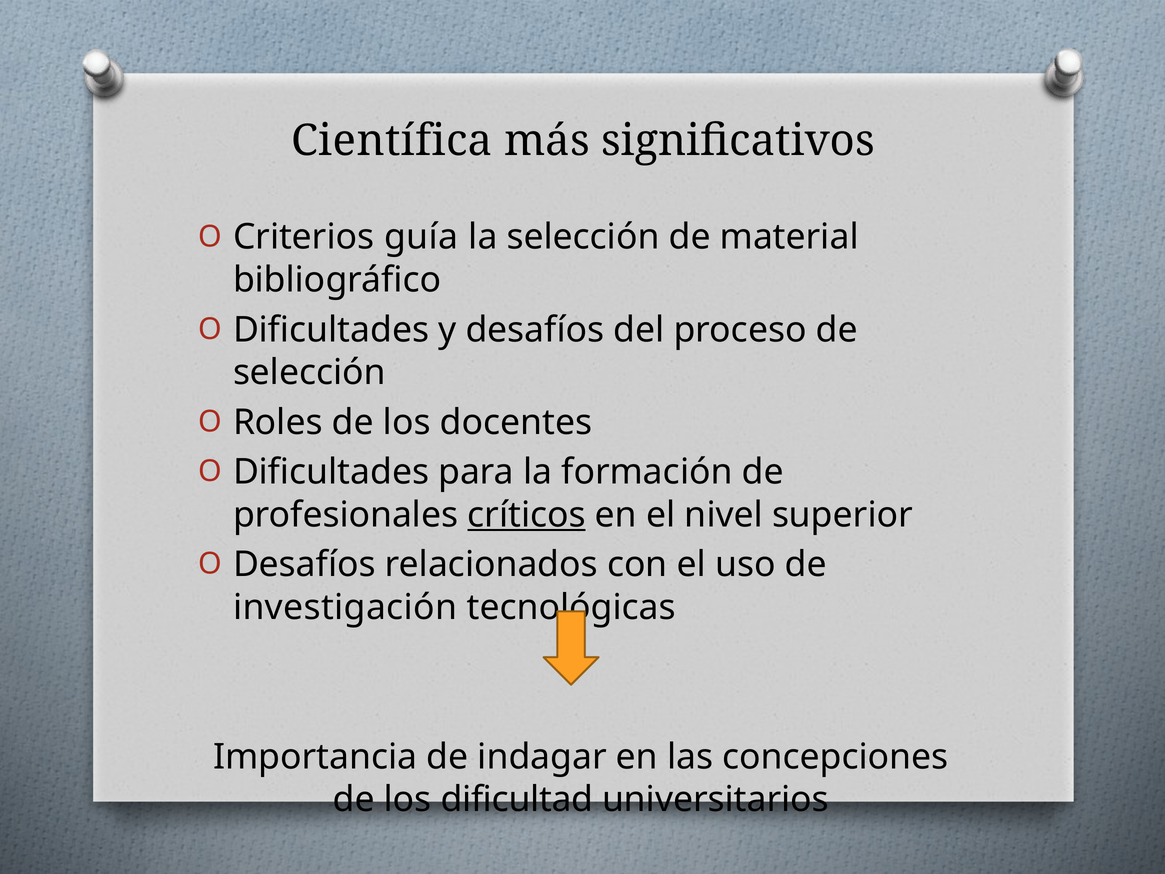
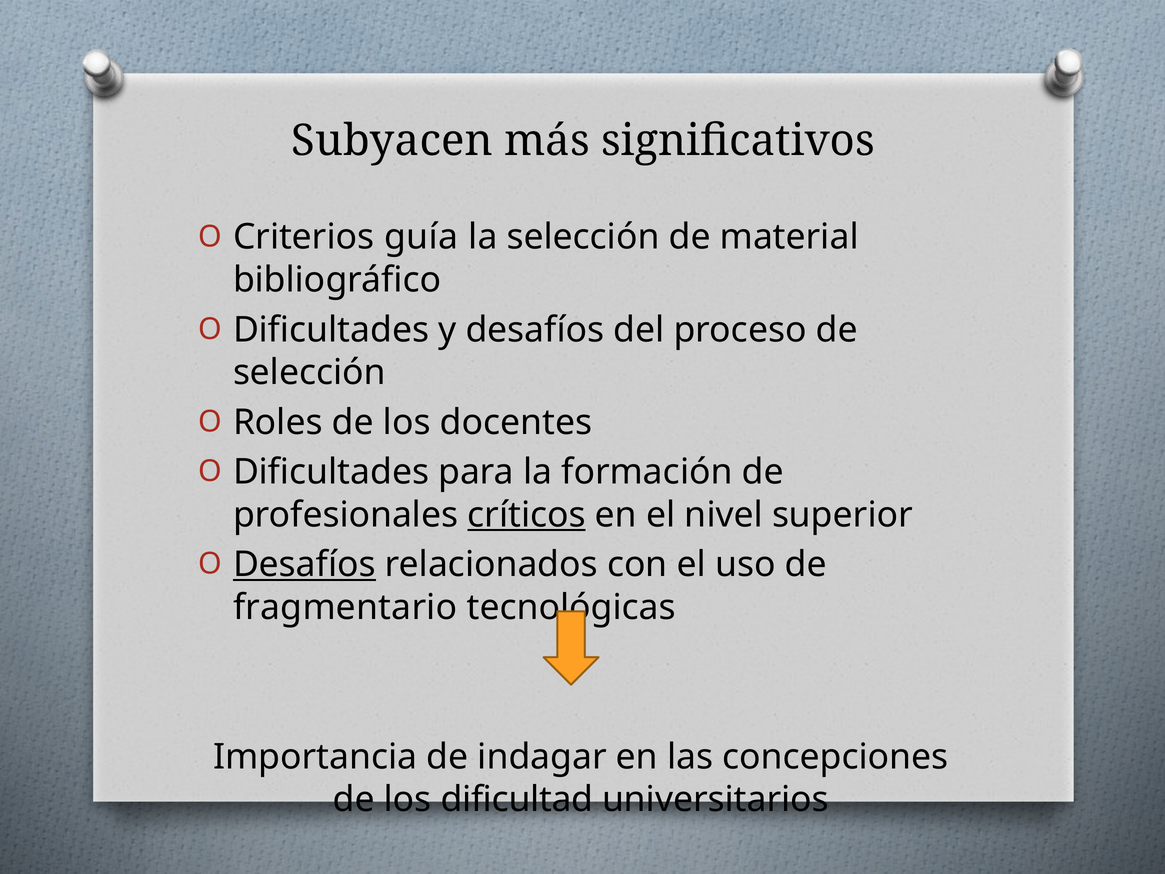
Científica: Científica -> Subyacen
Desafíos at (304, 565) underline: none -> present
investigación: investigación -> fragmentario
